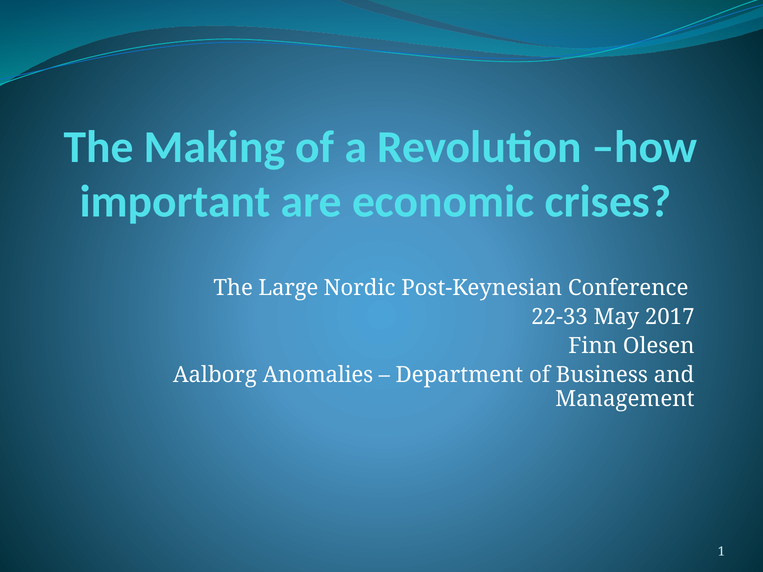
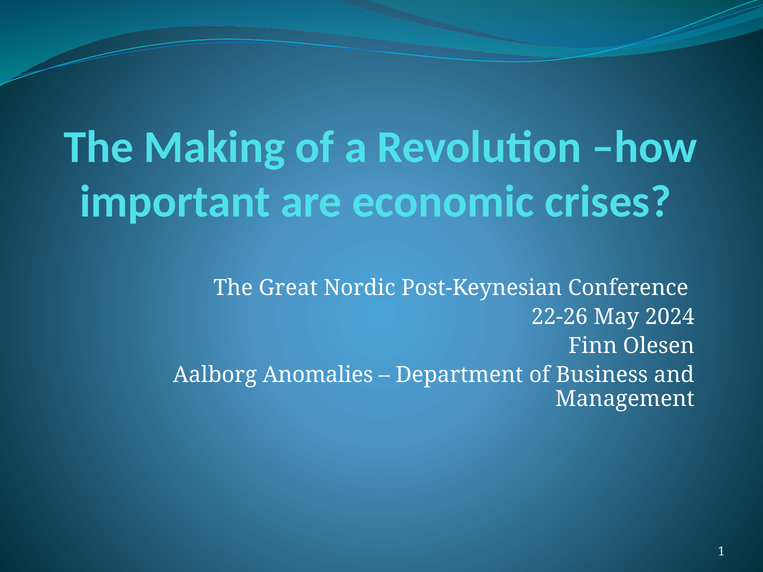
Large: Large -> Great
22-33: 22-33 -> 22-26
2017: 2017 -> 2024
